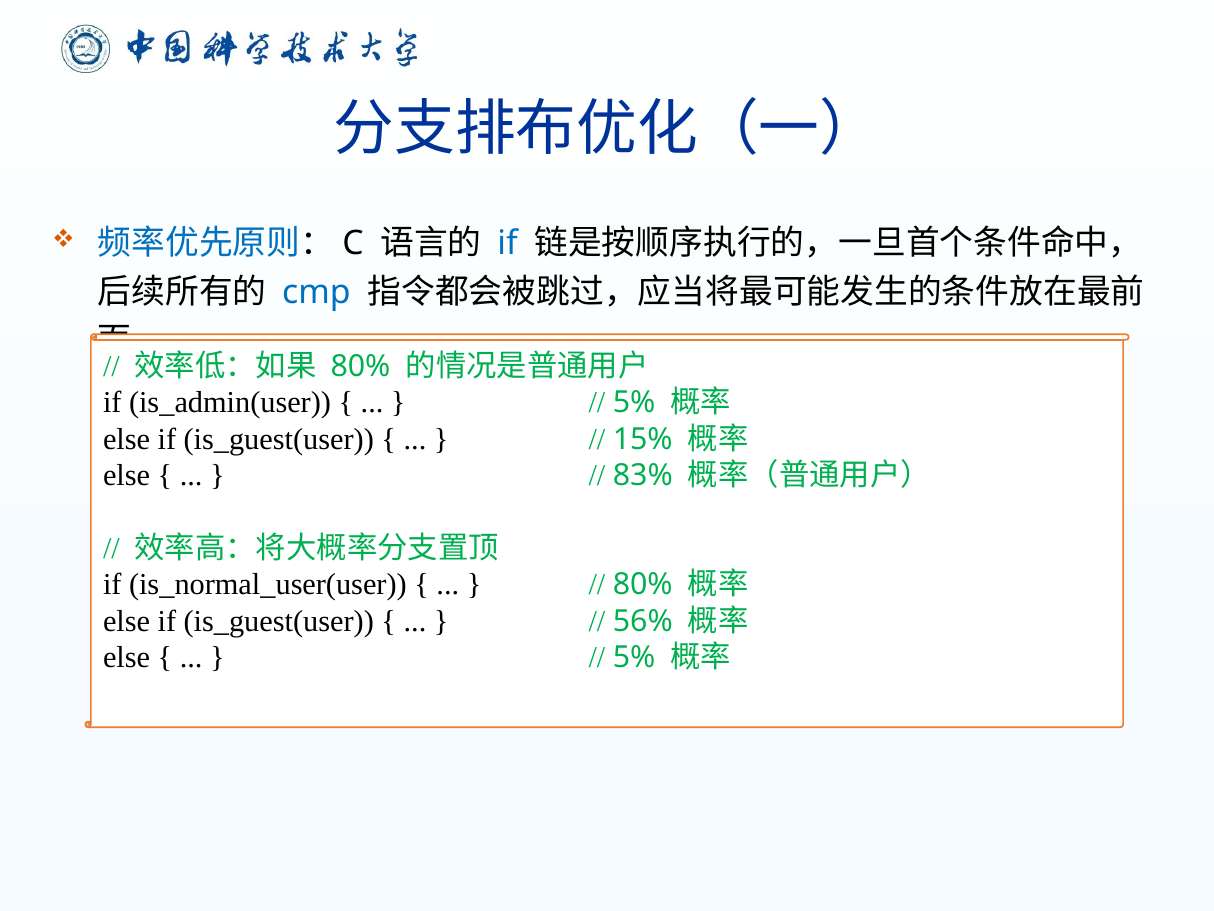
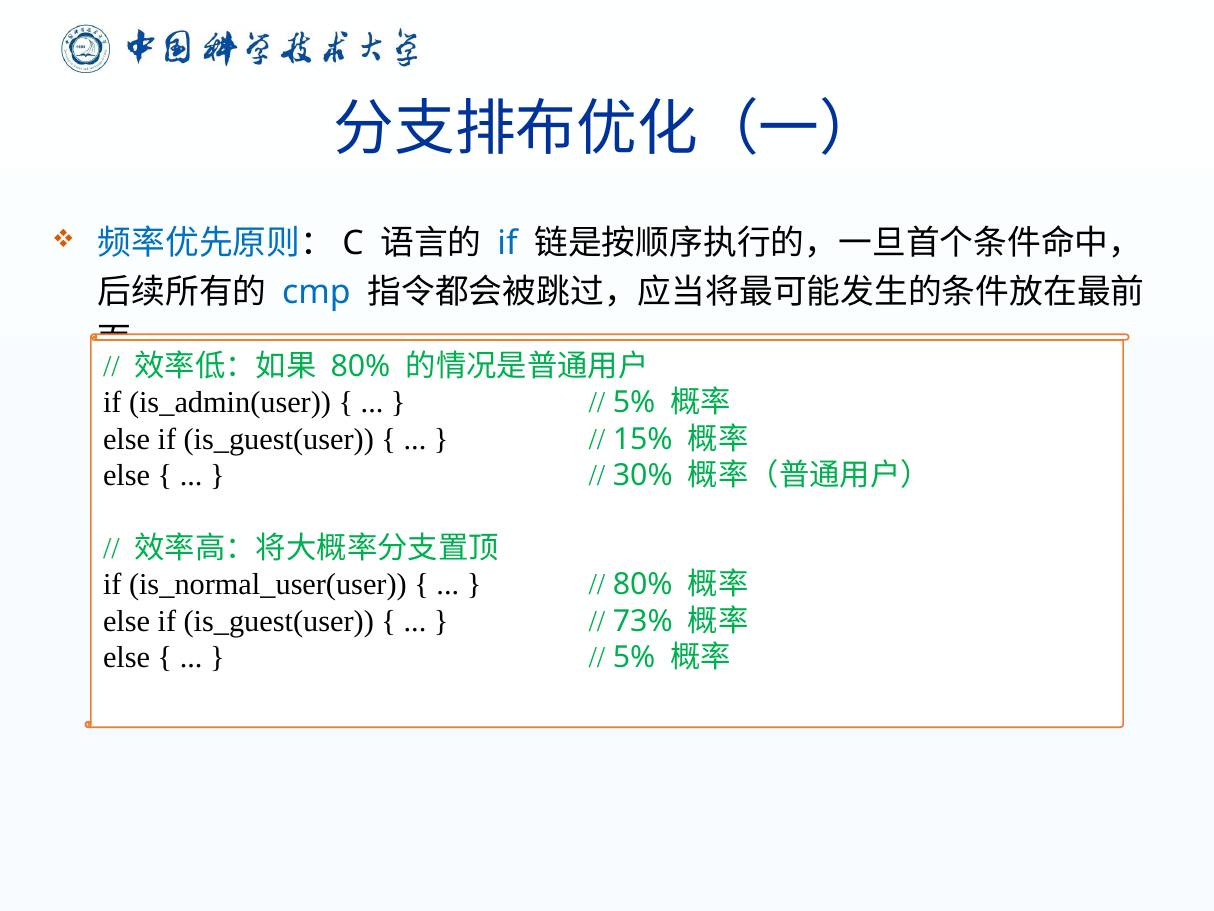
83%: 83% -> 30%
56%: 56% -> 73%
